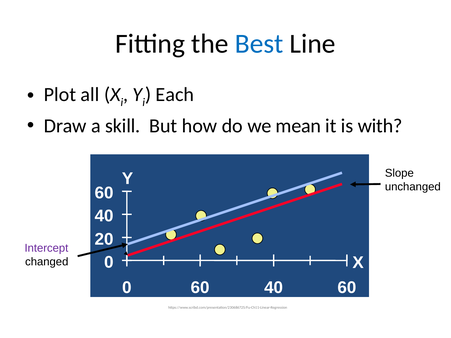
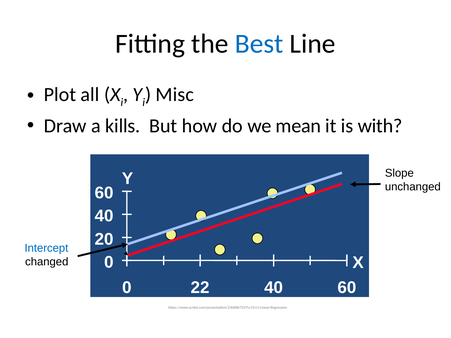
Each: Each -> Misc
skill: skill -> kills
Intercept colour: purple -> blue
0 60: 60 -> 22
